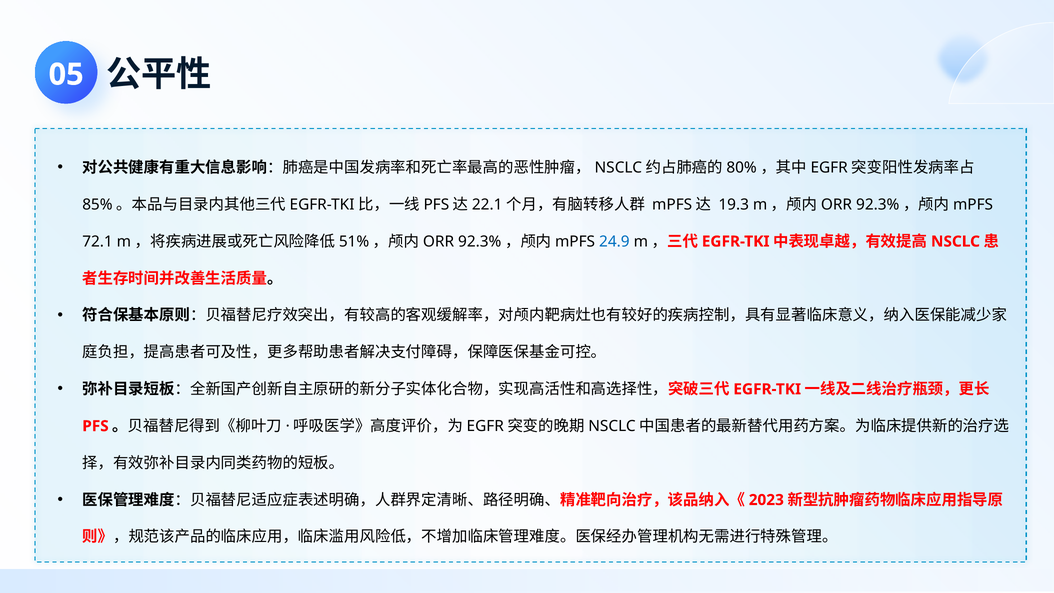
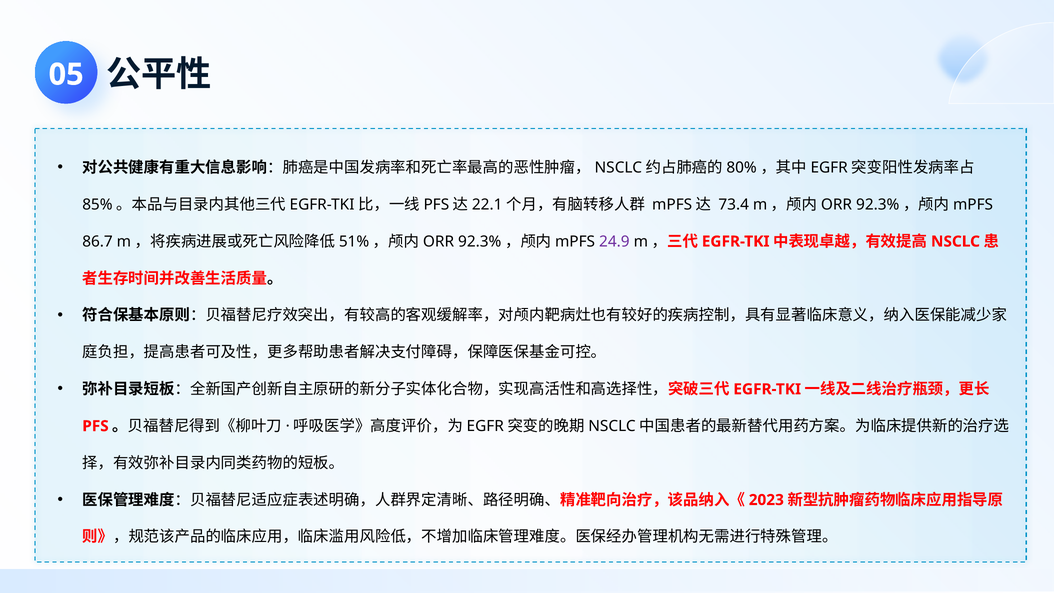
19.3: 19.3 -> 73.4
72.1: 72.1 -> 86.7
24.9 colour: blue -> purple
